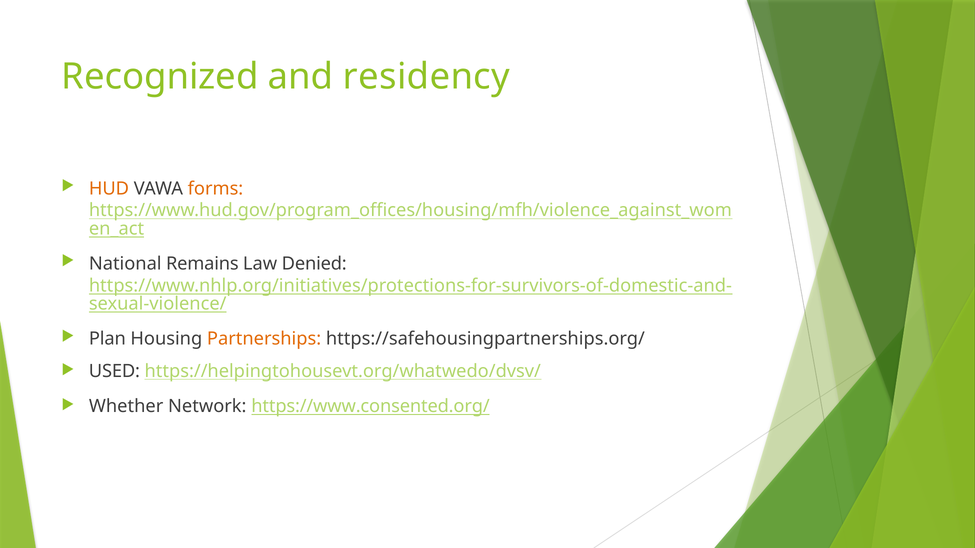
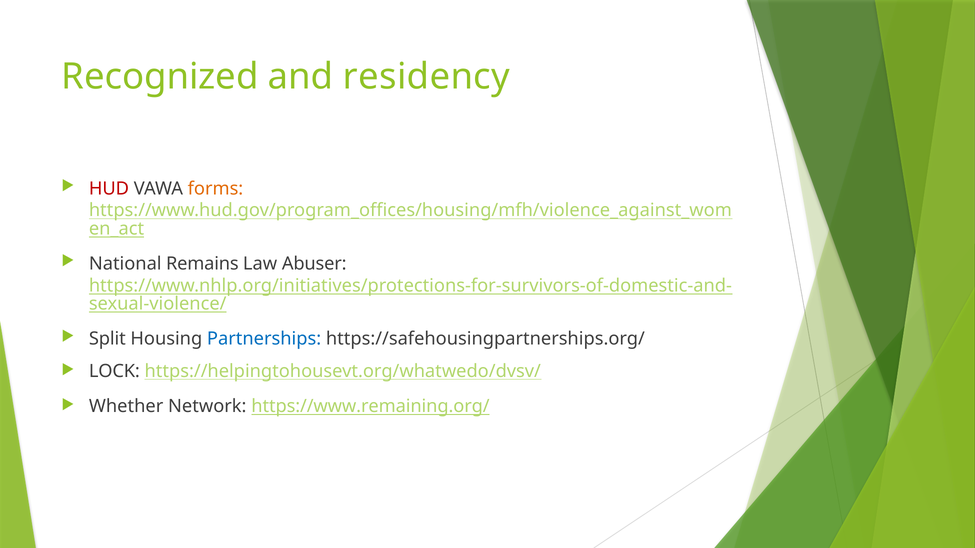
HUD colour: orange -> red
Denied: Denied -> Abuser
Plan: Plan -> Split
Partnerships colour: orange -> blue
USED: USED -> LOCK
https://www.consented.org/: https://www.consented.org/ -> https://www.remaining.org/
